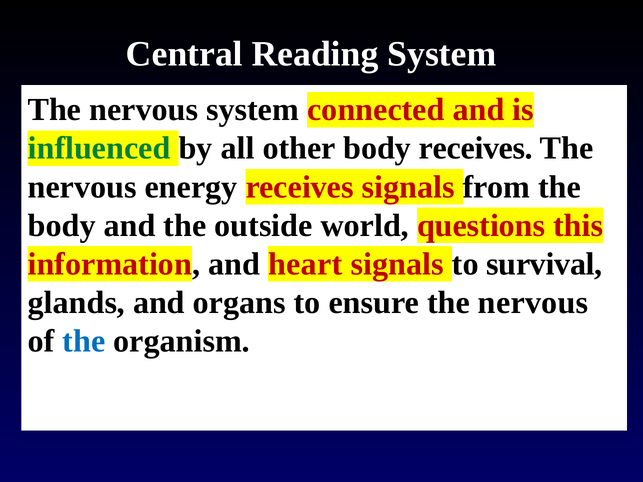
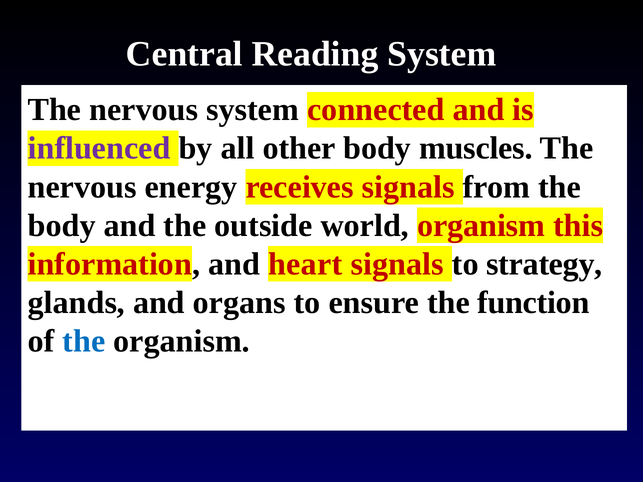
influenced colour: green -> purple
body receives: receives -> muscles
world questions: questions -> organism
survival: survival -> strategy
ensure the nervous: nervous -> function
